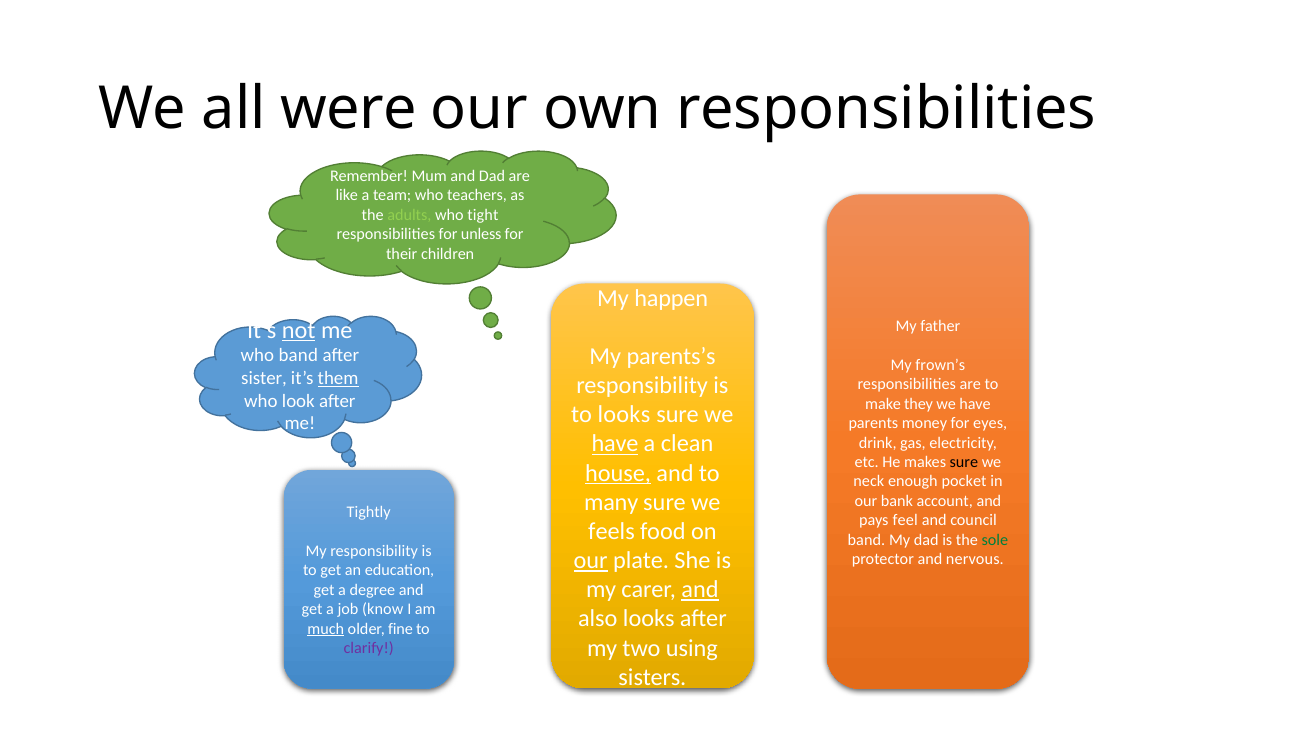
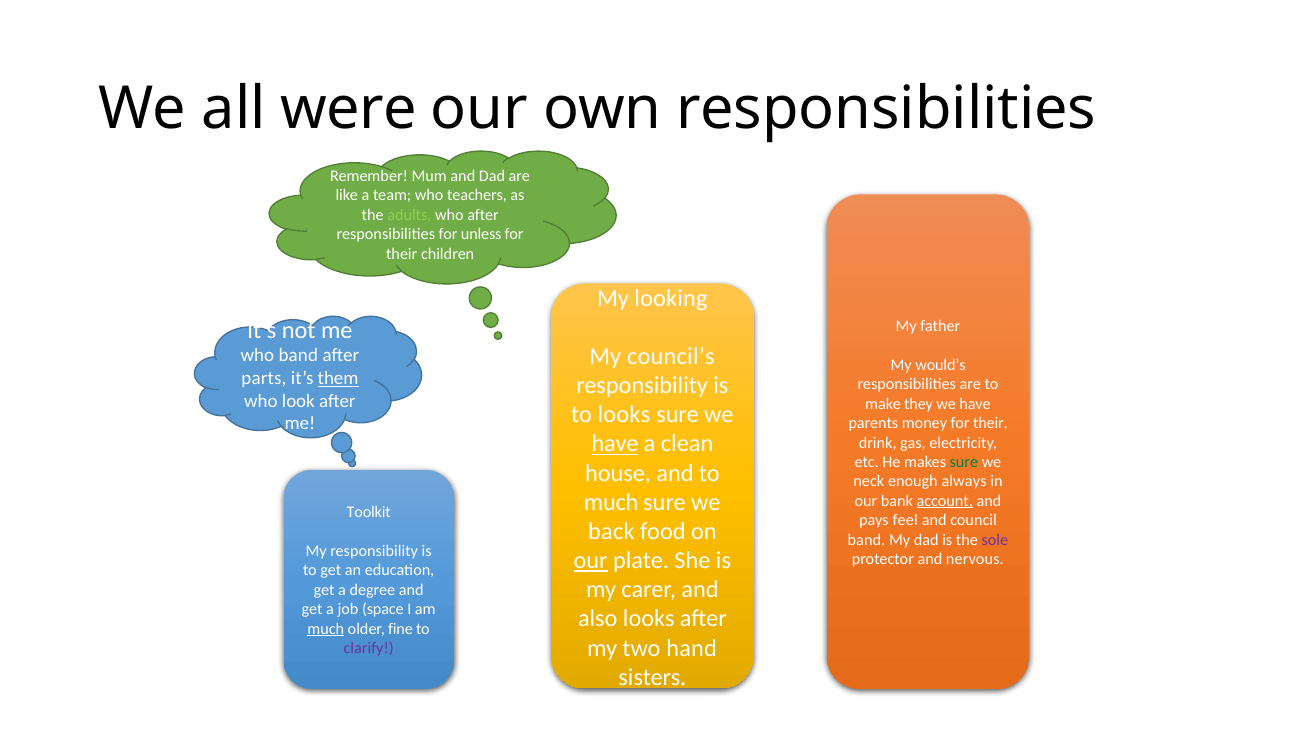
who tight: tight -> after
happen: happen -> looking
not underline: present -> none
parents’s: parents’s -> council’s
frown’s: frown’s -> would’s
sister: sister -> parts
money for eyes: eyes -> their
sure at (964, 462) colour: black -> green
house underline: present -> none
pocket: pocket -> always
many at (611, 503): many -> much
account underline: none -> present
Tightly: Tightly -> Toolkit
feels: feels -> back
sole colour: green -> purple
and at (700, 590) underline: present -> none
know: know -> space
using: using -> hand
